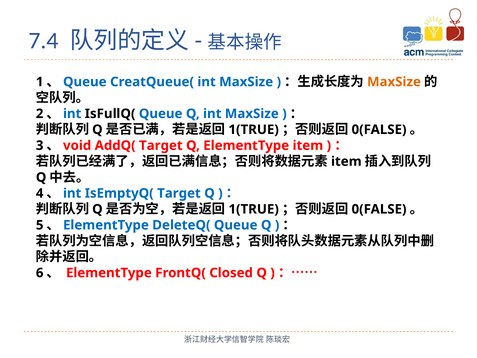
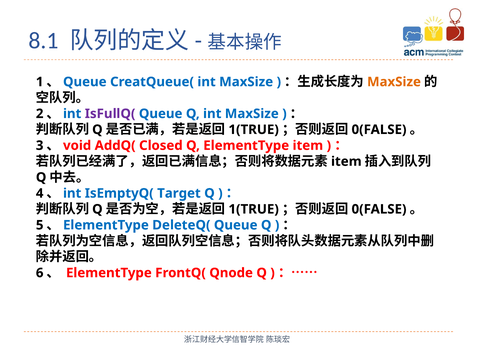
7.4: 7.4 -> 8.1
IsFullQ( colour: black -> purple
AddQ( Target: Target -> Closed
Closed: Closed -> Qnode
